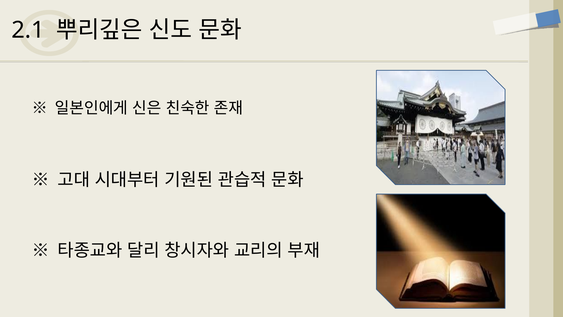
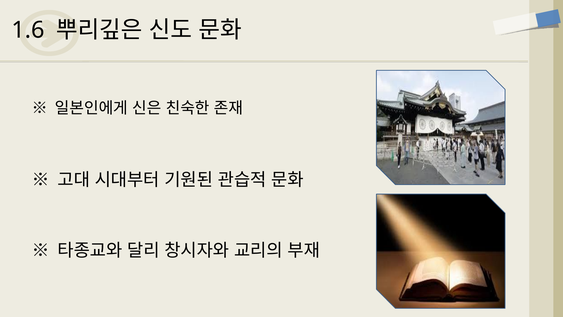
2.1: 2.1 -> 1.6
